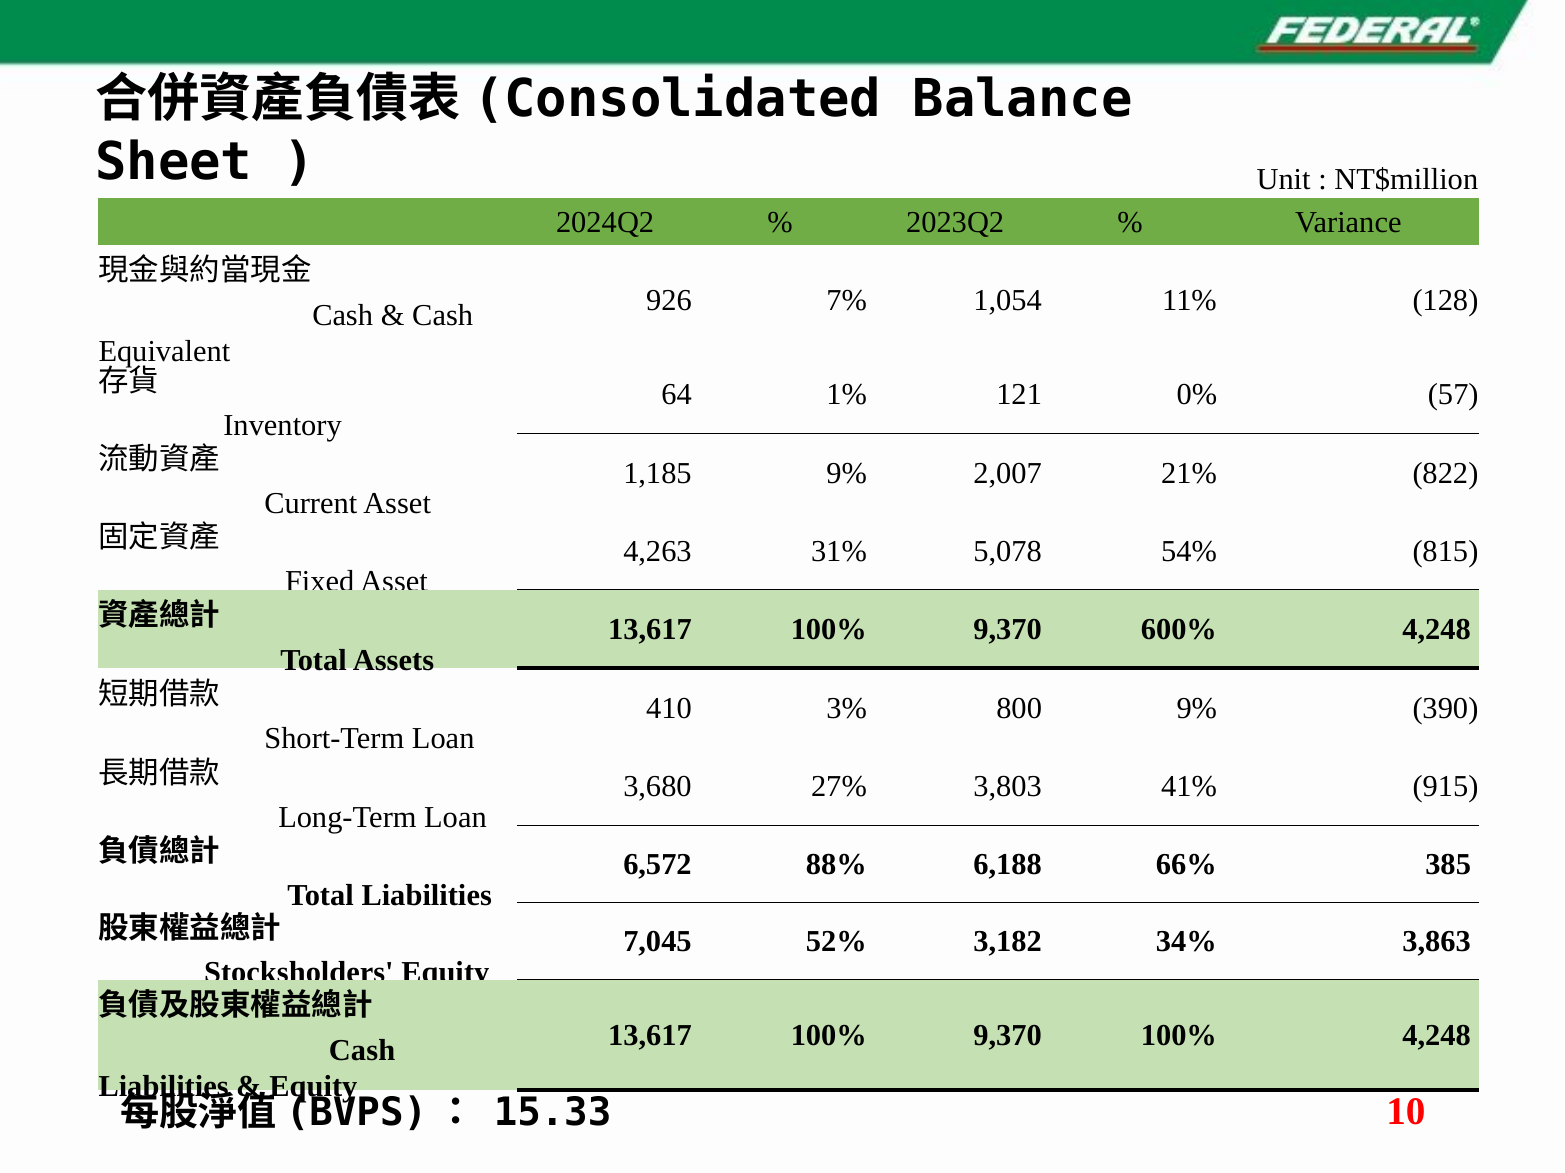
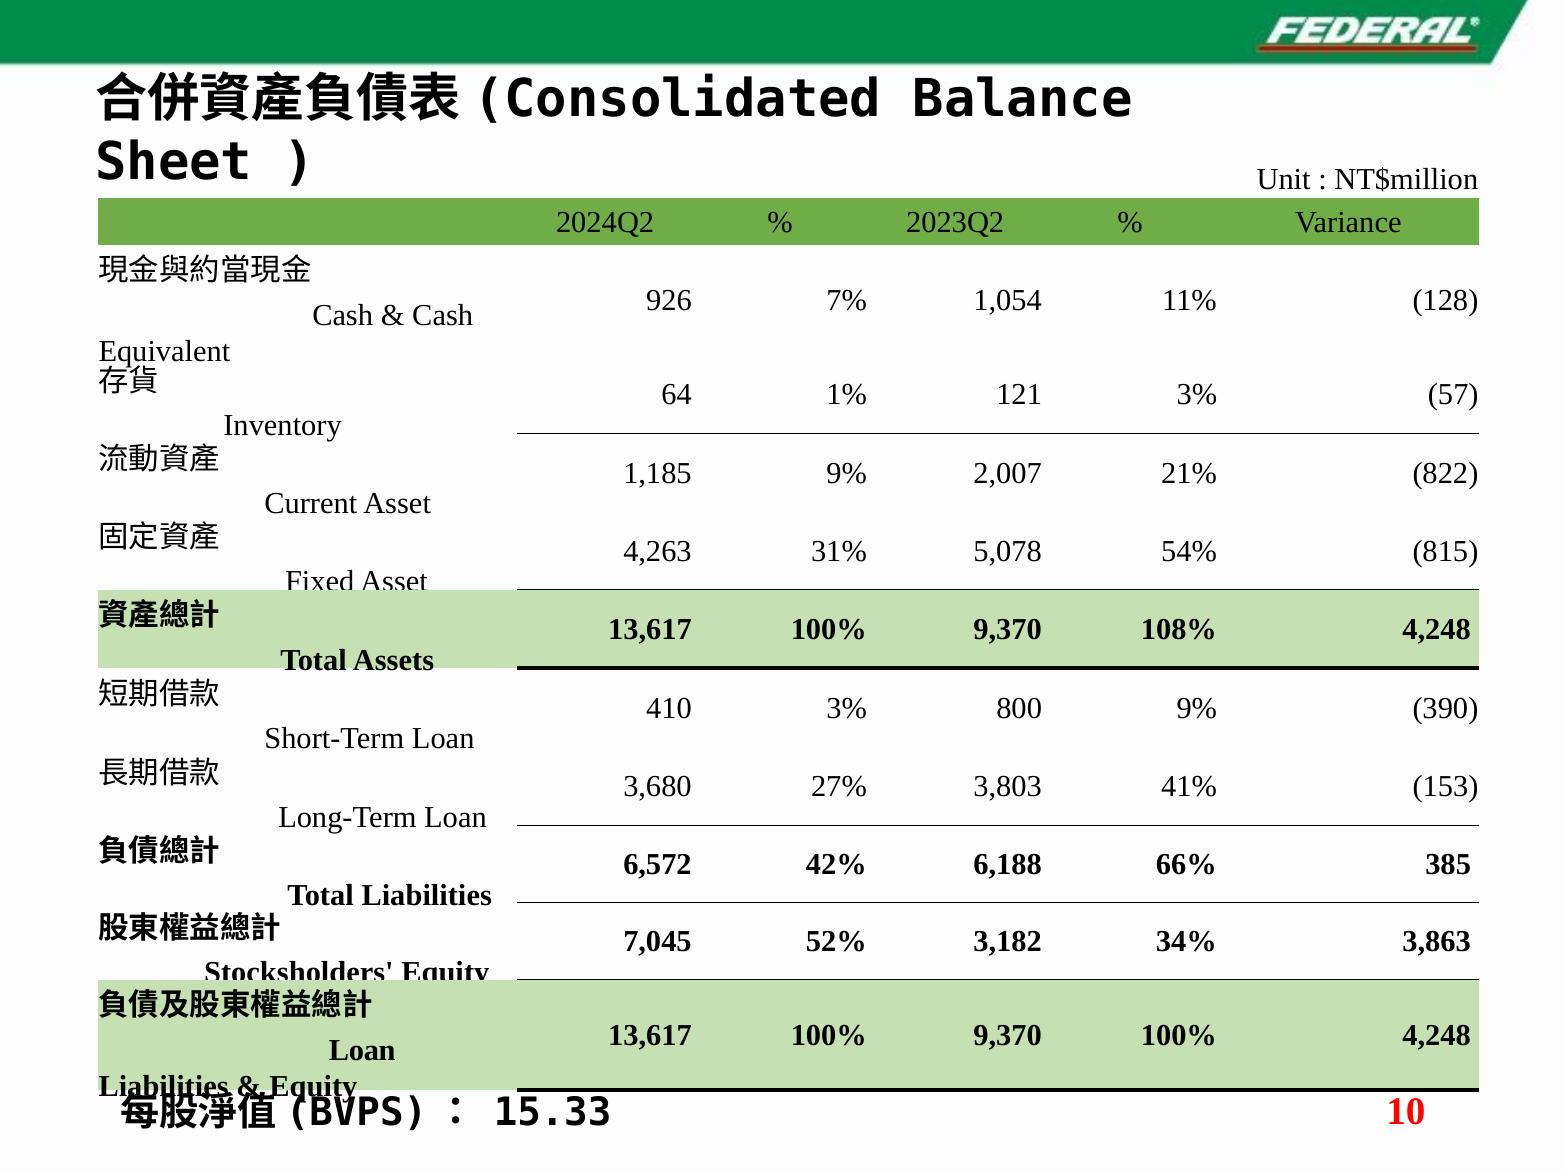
121 0%: 0% -> 3%
600%: 600% -> 108%
915: 915 -> 153
88%: 88% -> 42%
Cash at (362, 1051): Cash -> Loan
